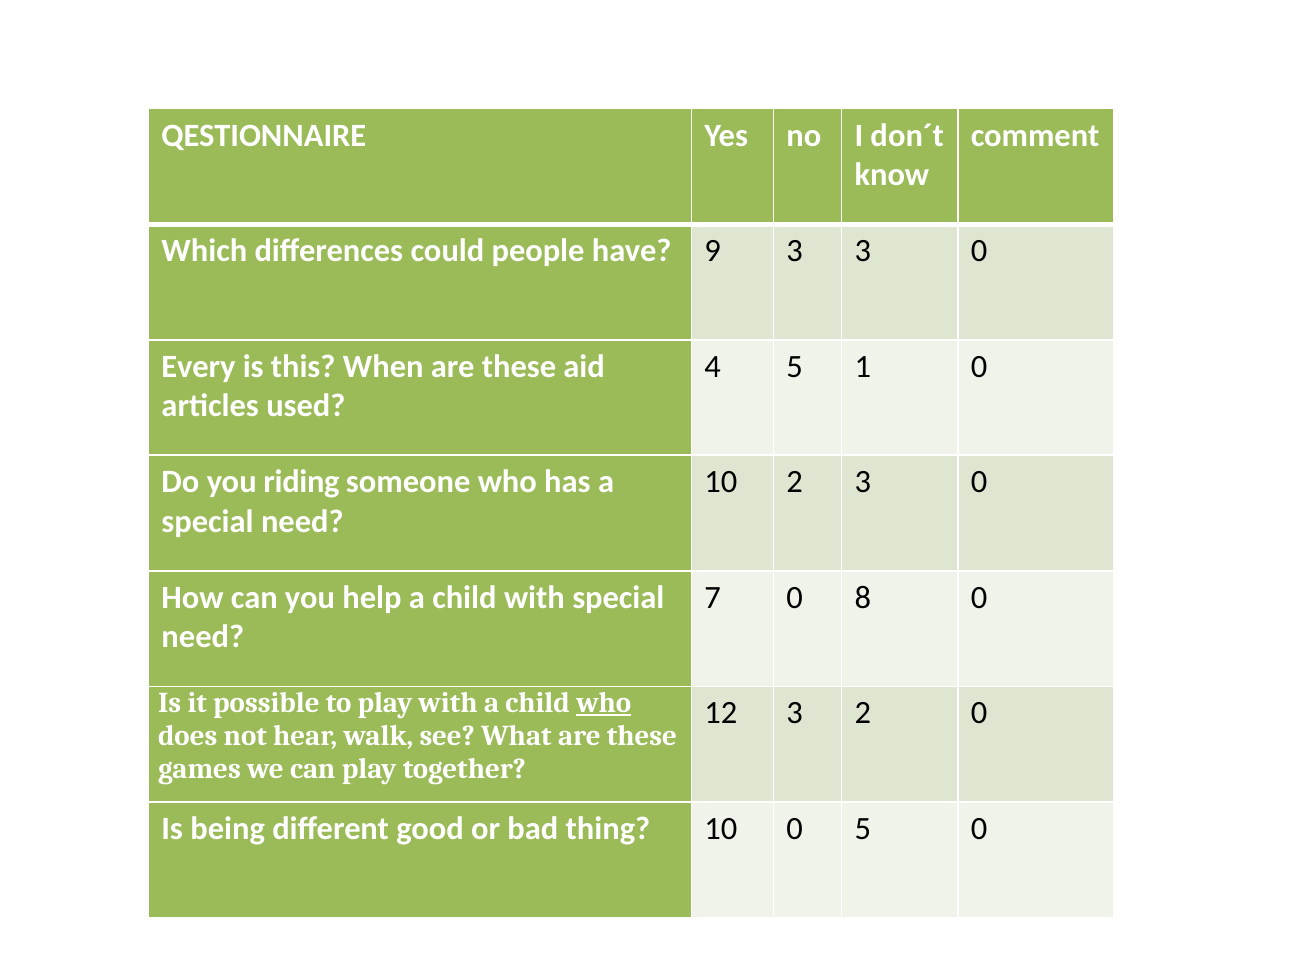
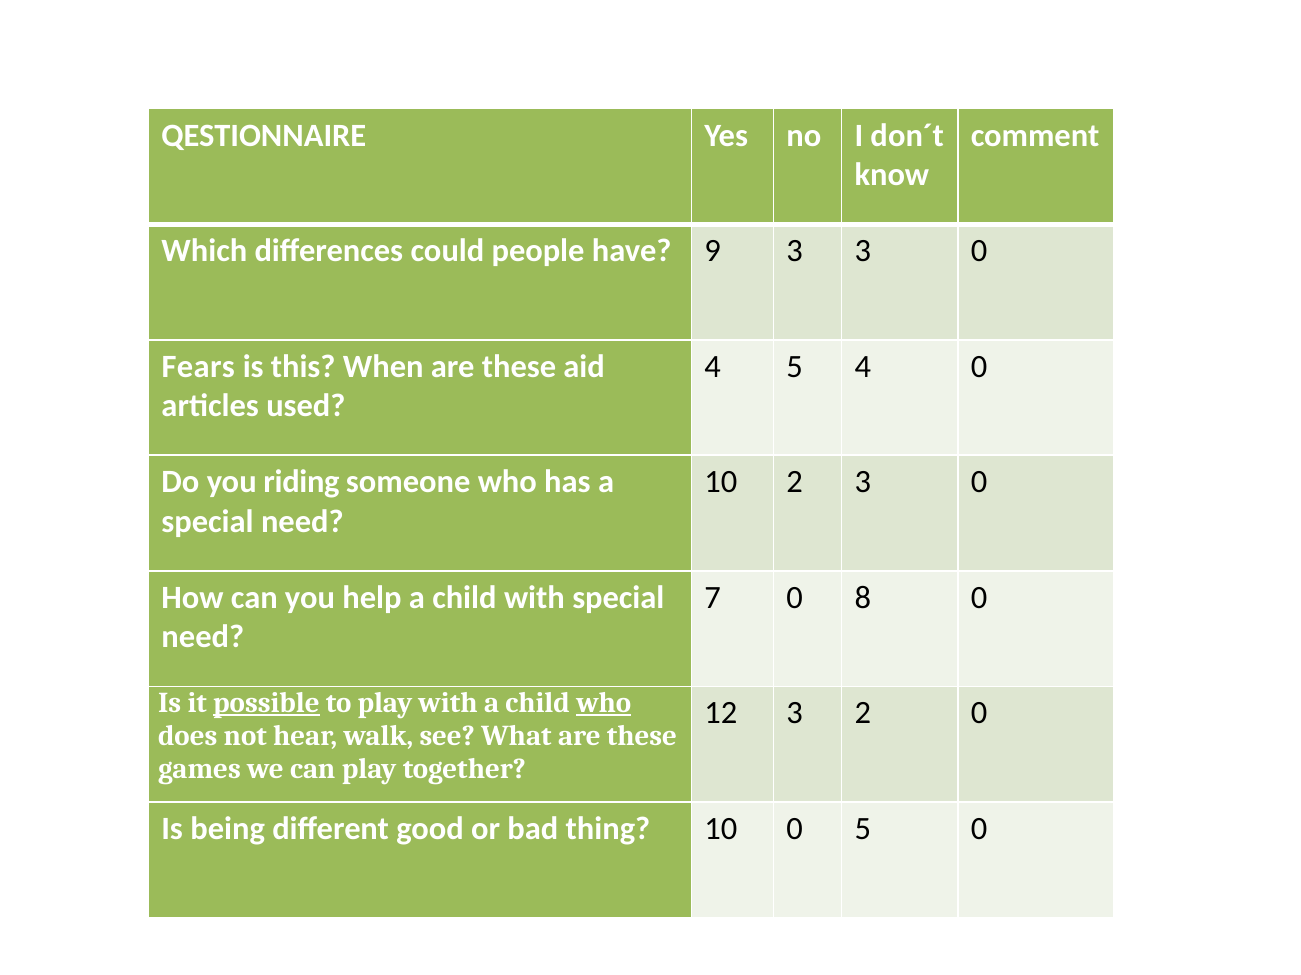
Every: Every -> Fears
5 1: 1 -> 4
possible underline: none -> present
